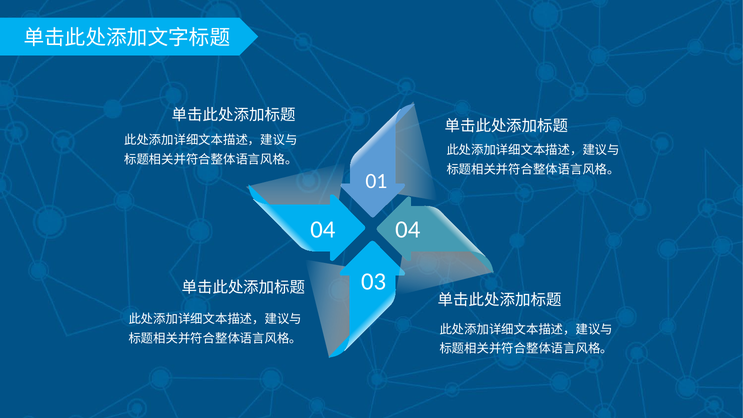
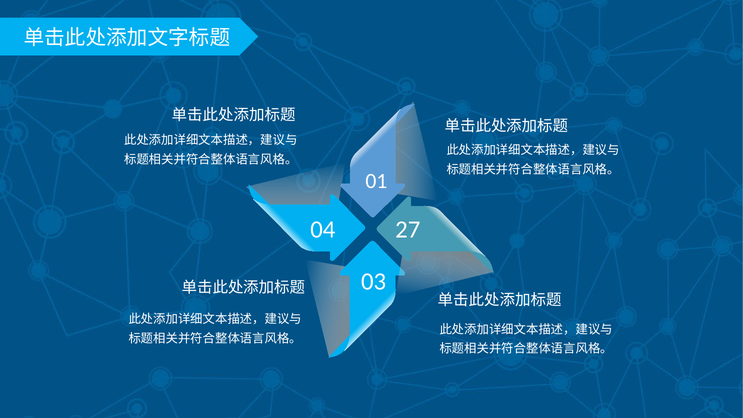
04 04: 04 -> 27
